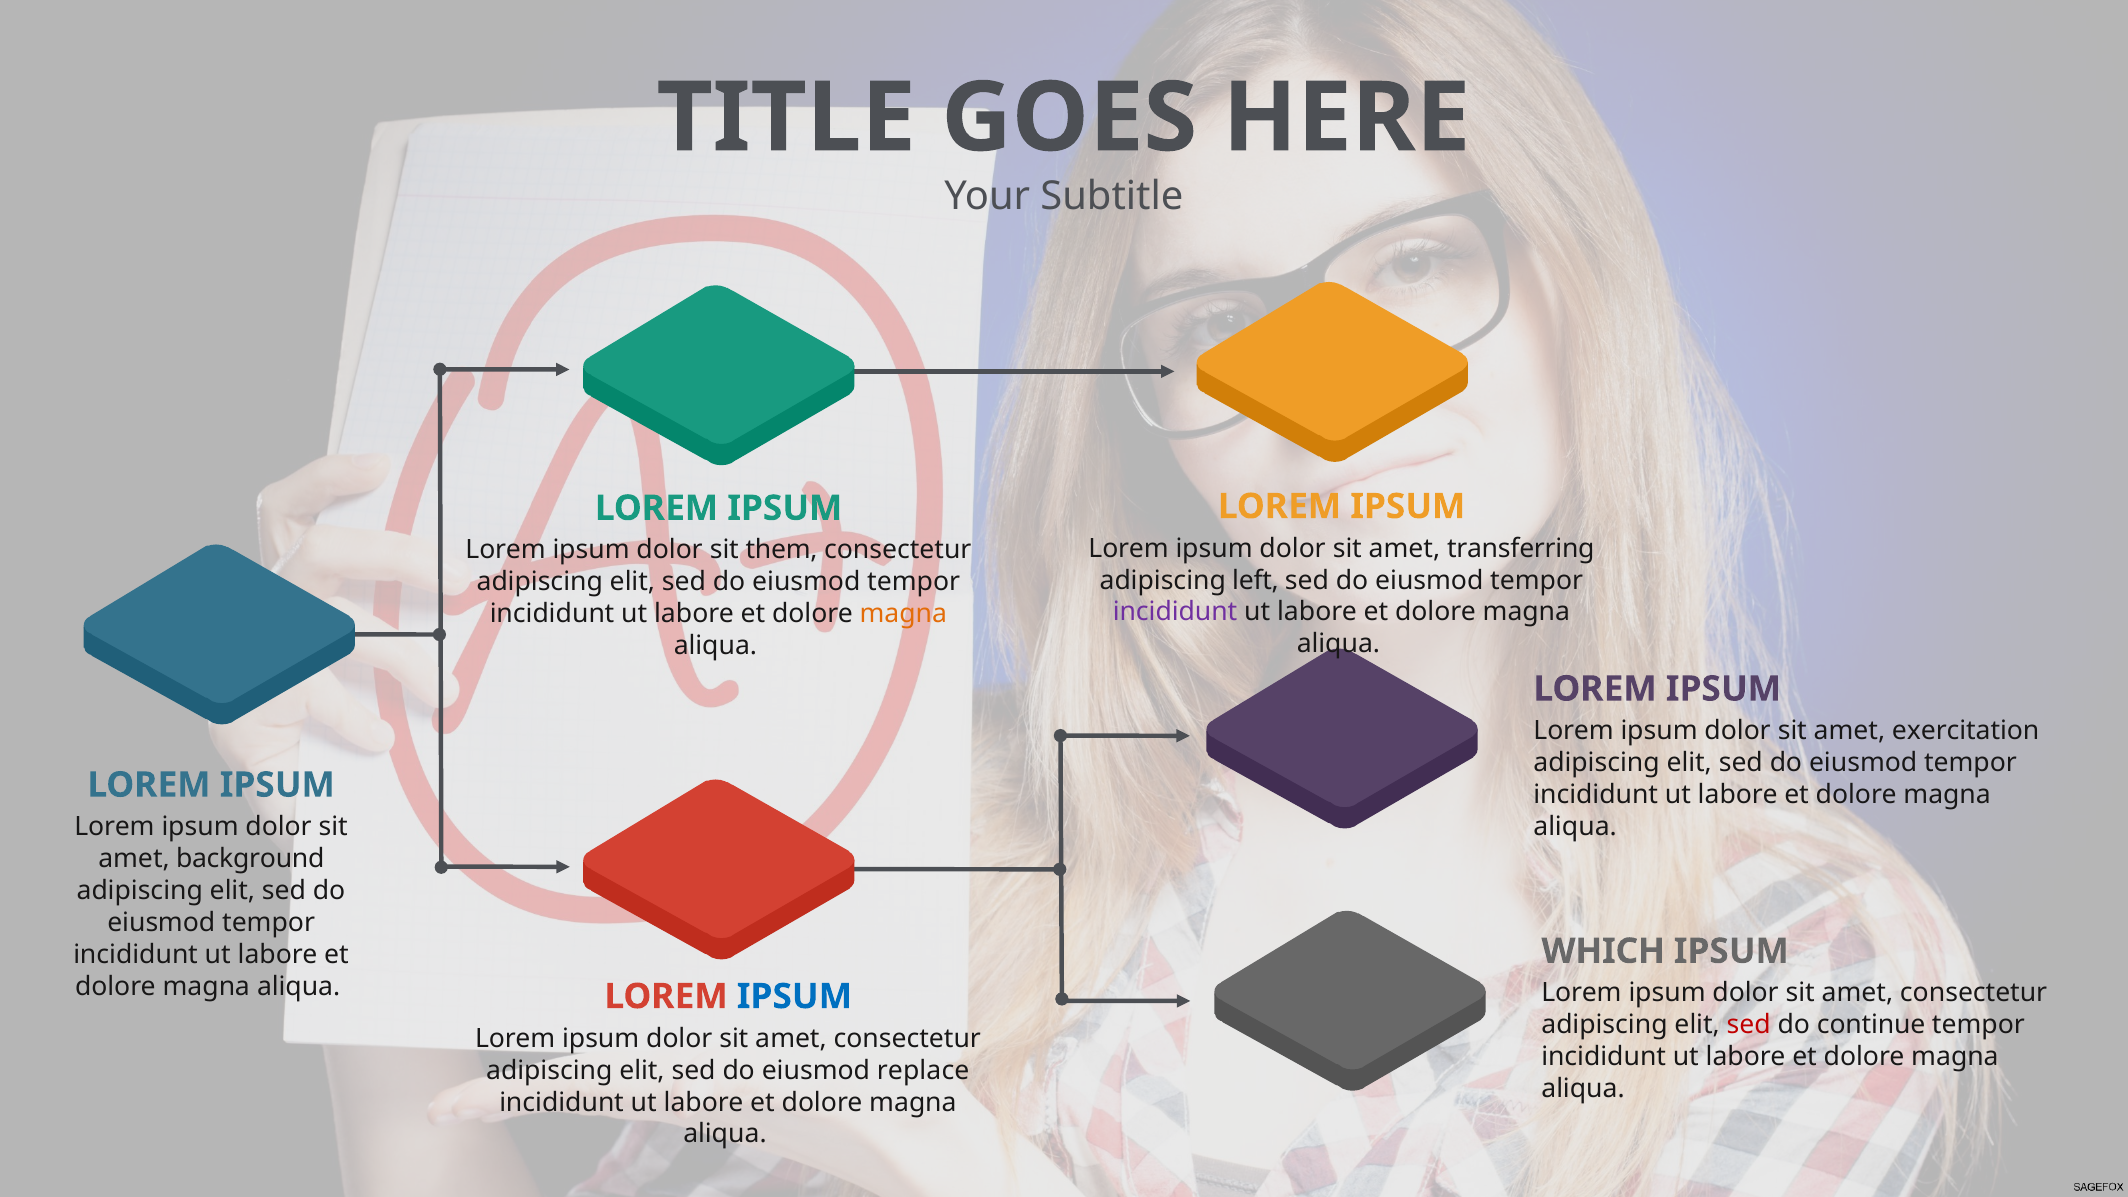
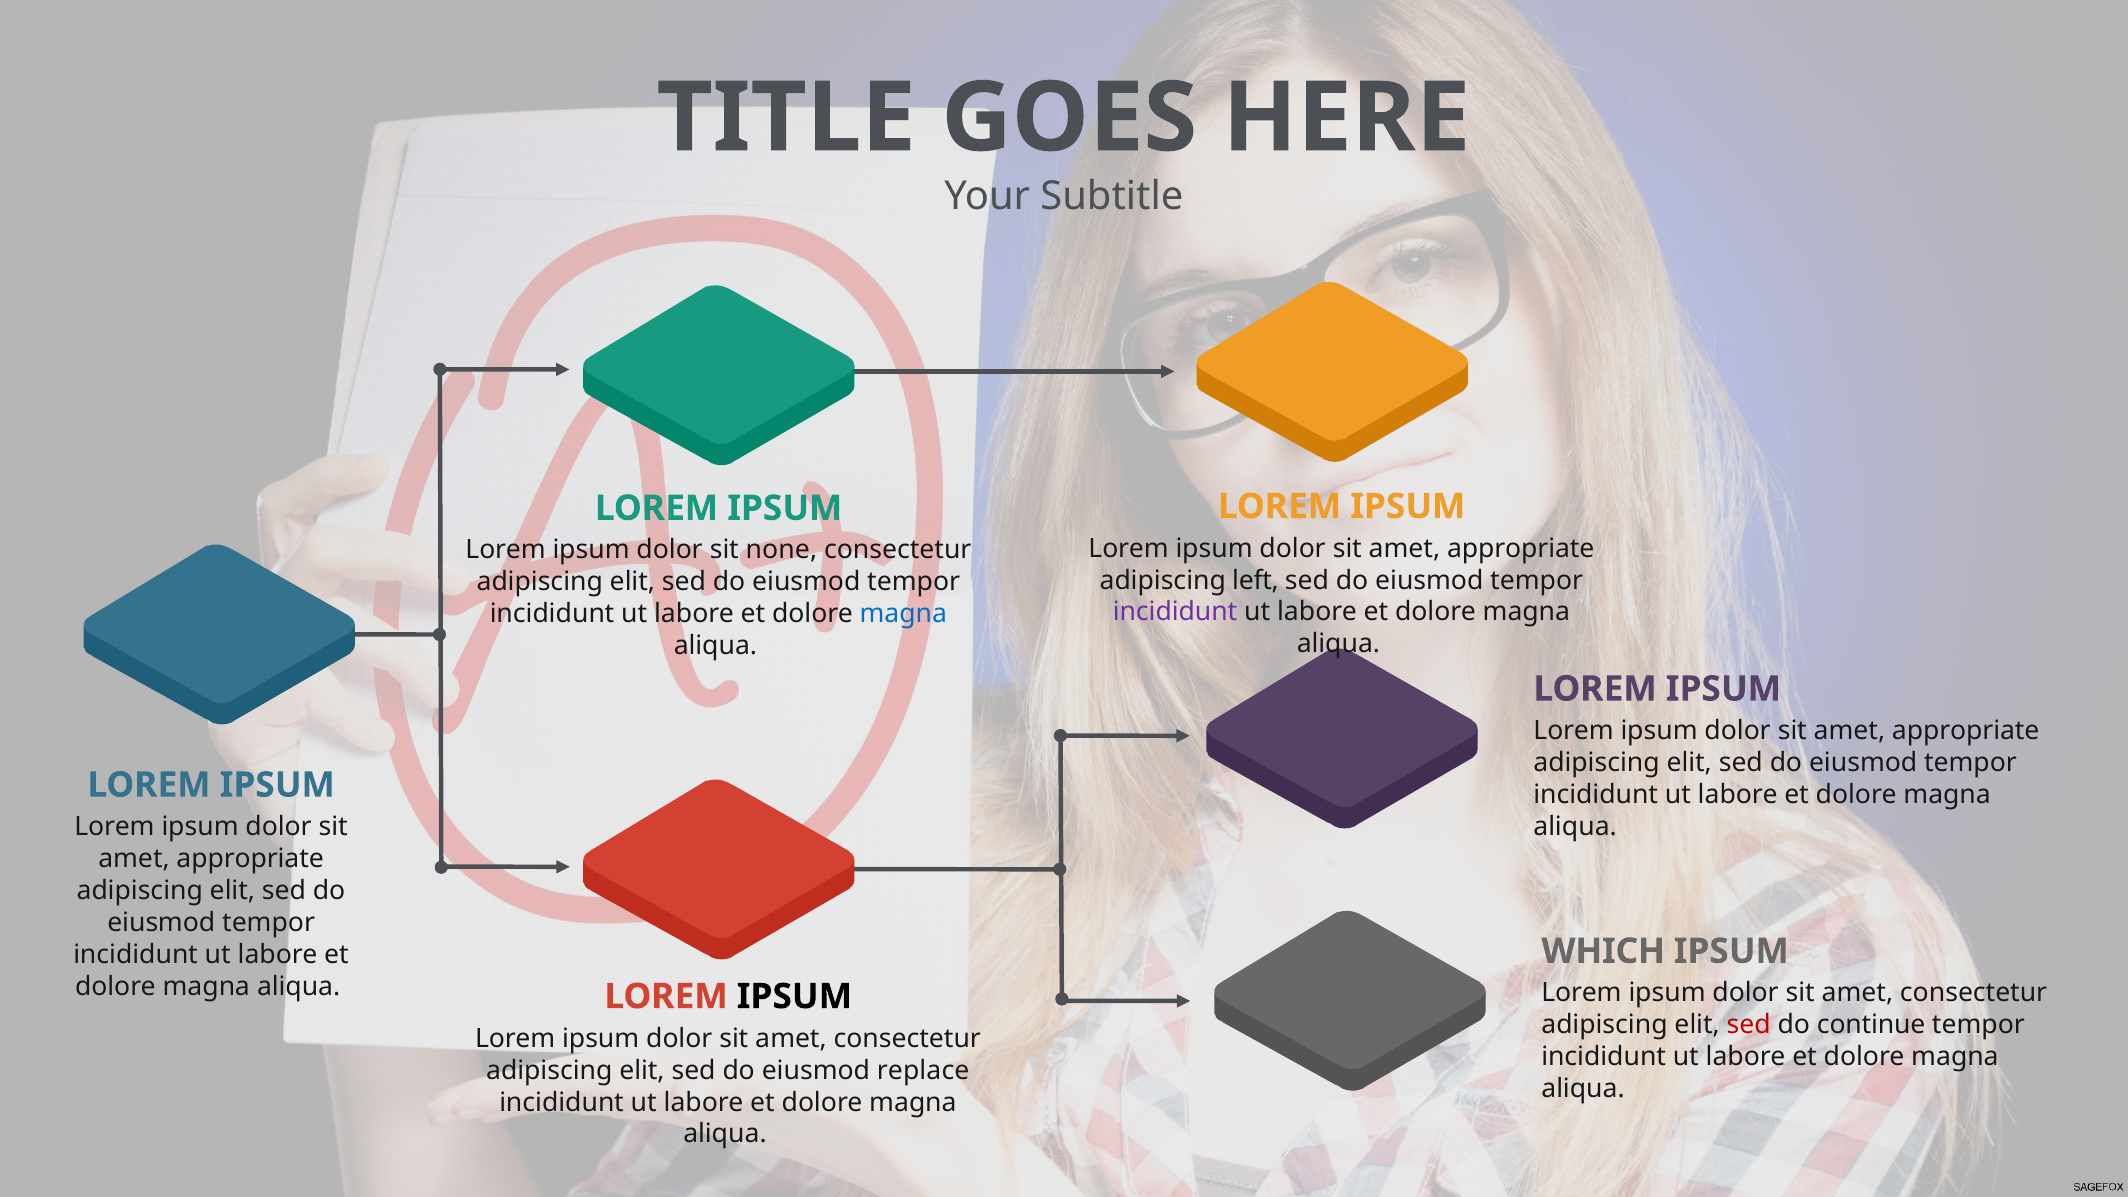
transferring at (1521, 548): transferring -> appropriate
them: them -> none
magna at (903, 614) colour: orange -> blue
exercitation at (1966, 731): exercitation -> appropriate
background at (250, 859): background -> appropriate
IPSUM at (794, 996) colour: blue -> black
